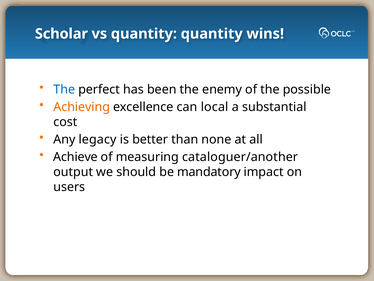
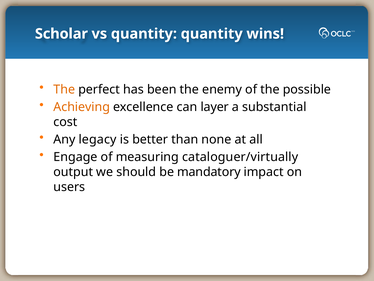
The at (64, 89) colour: blue -> orange
local: local -> layer
Achieve: Achieve -> Engage
cataloguer/another: cataloguer/another -> cataloguer/virtually
